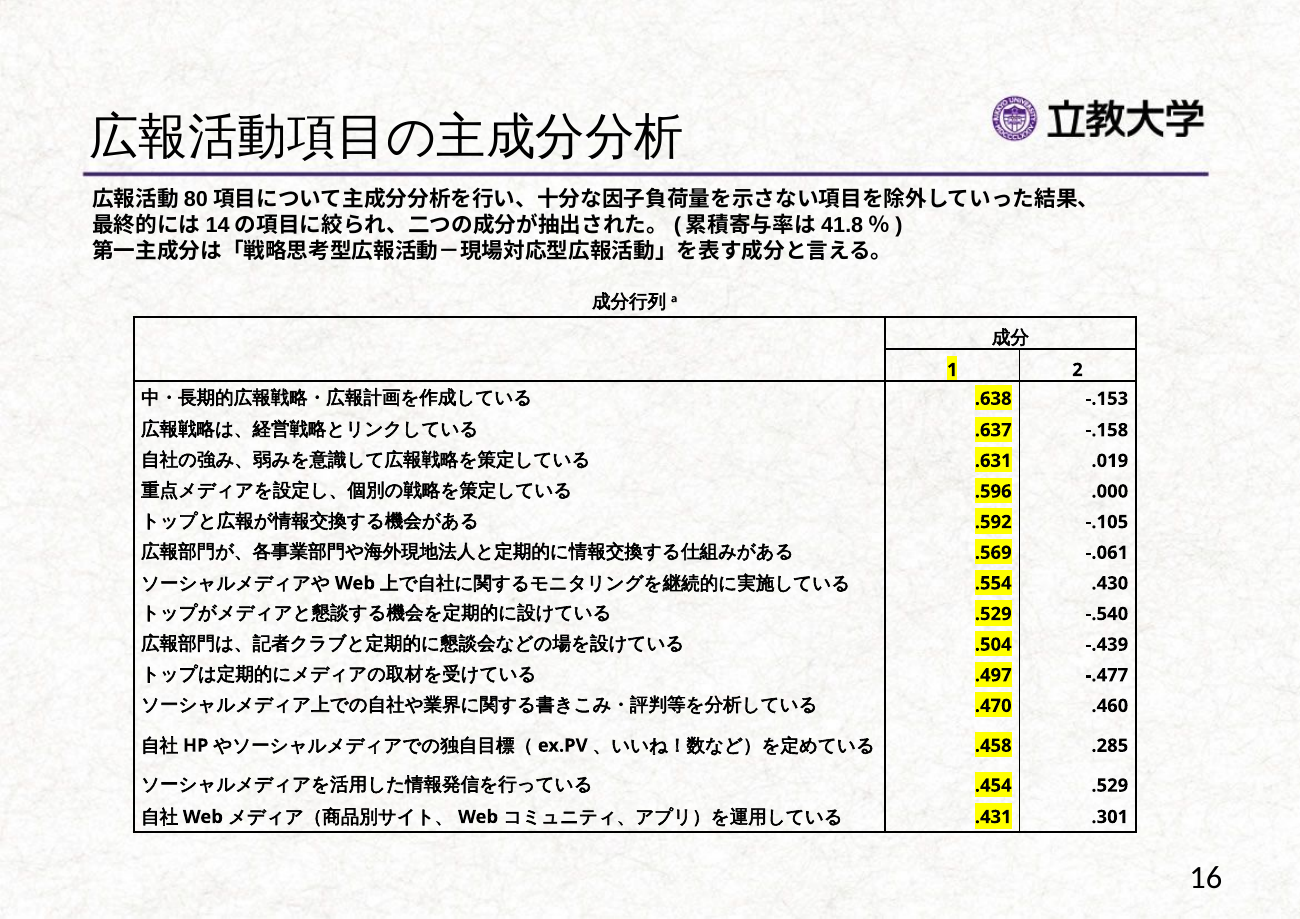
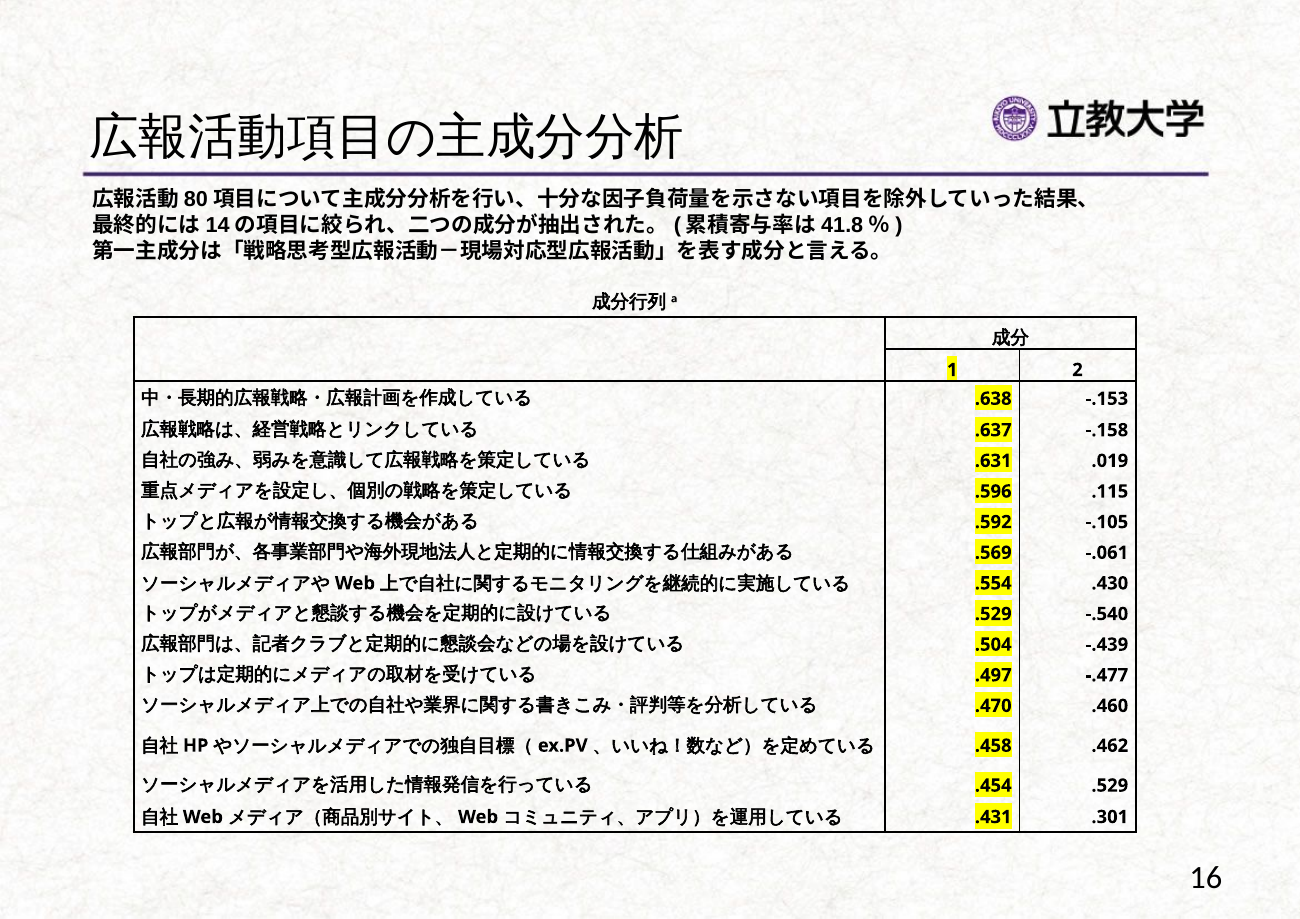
.000: .000 -> .115
.285: .285 -> .462
